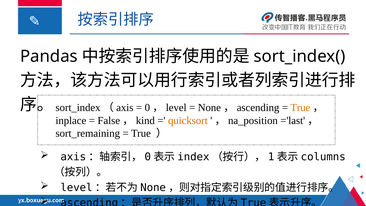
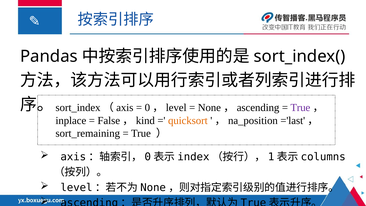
True at (300, 108) colour: orange -> purple
